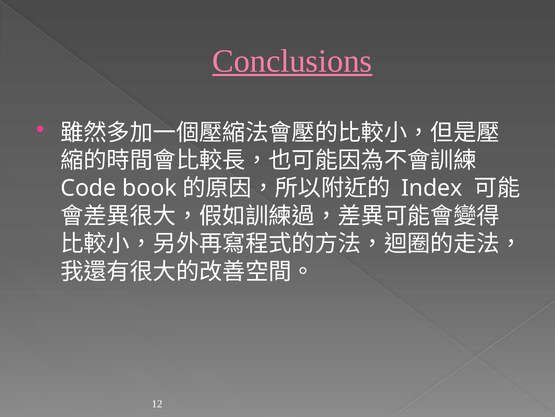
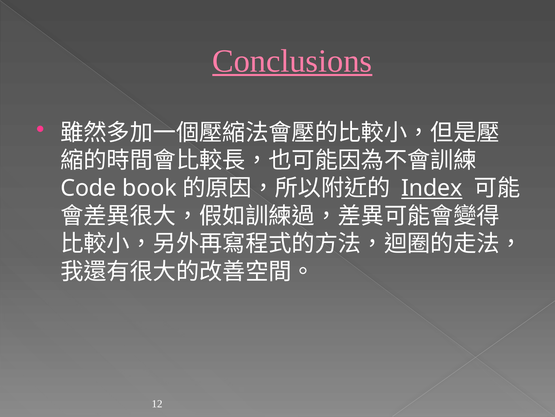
Index underline: none -> present
